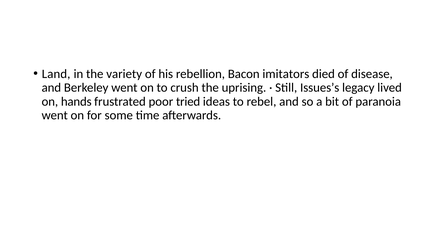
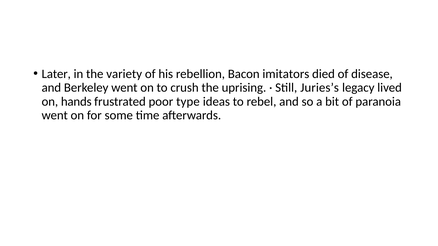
Land: Land -> Later
Issues’s: Issues’s -> Juries’s
tried: tried -> type
